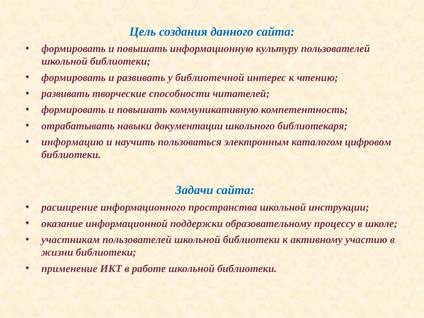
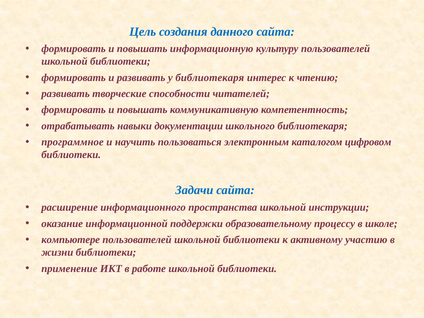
у библиотечной: библиотечной -> библиотекаря
информацию: информацию -> программное
участникам: участникам -> компьютере
